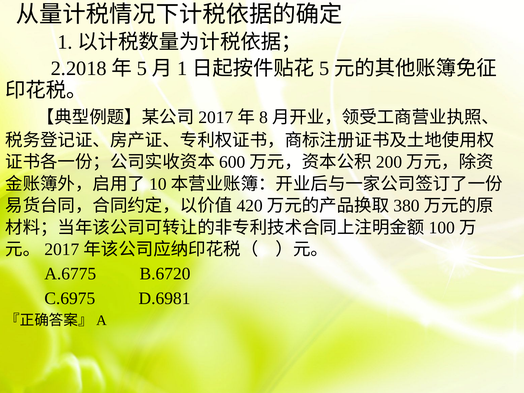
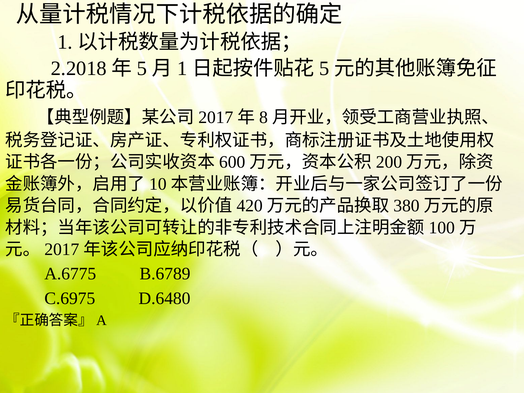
B.6720: B.6720 -> B.6789
D.6981: D.6981 -> D.6480
